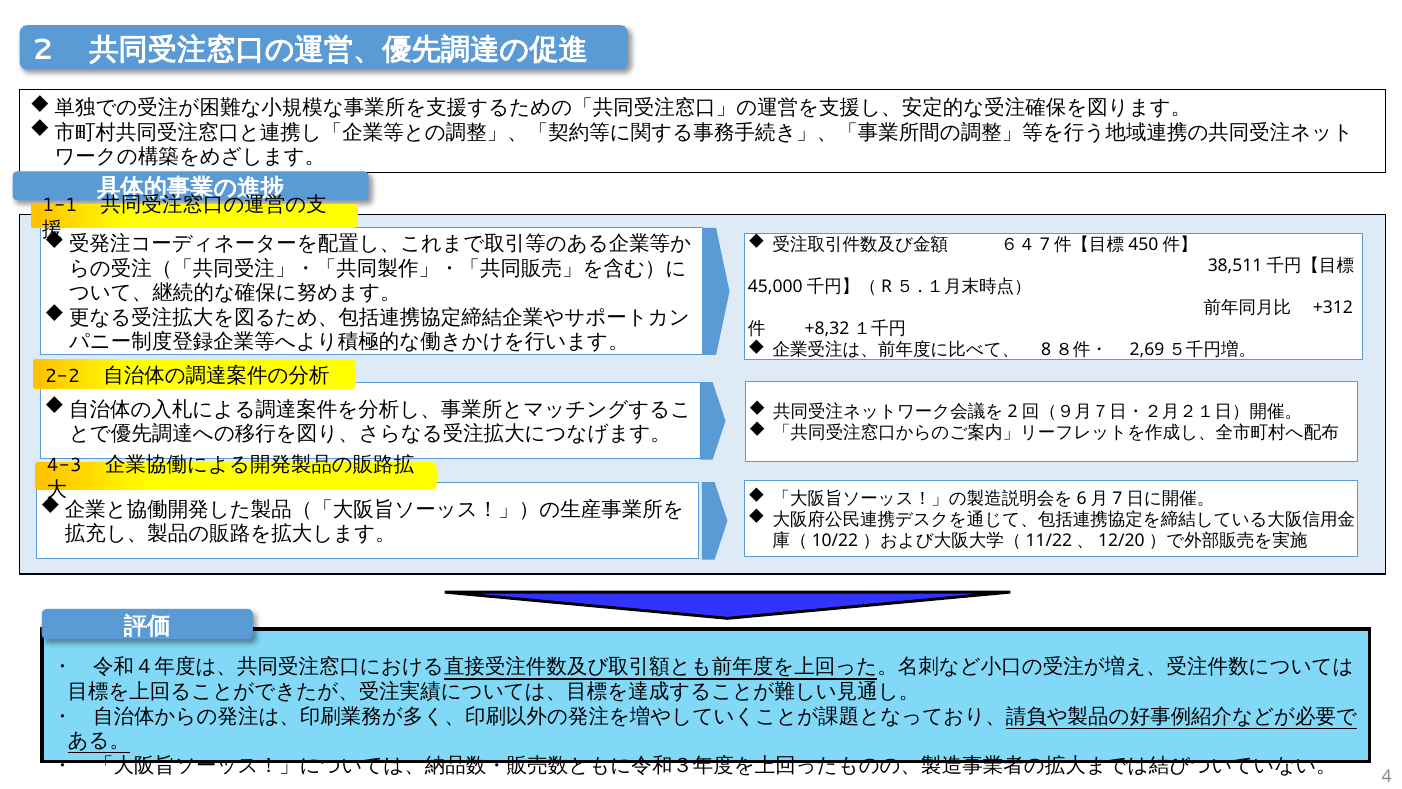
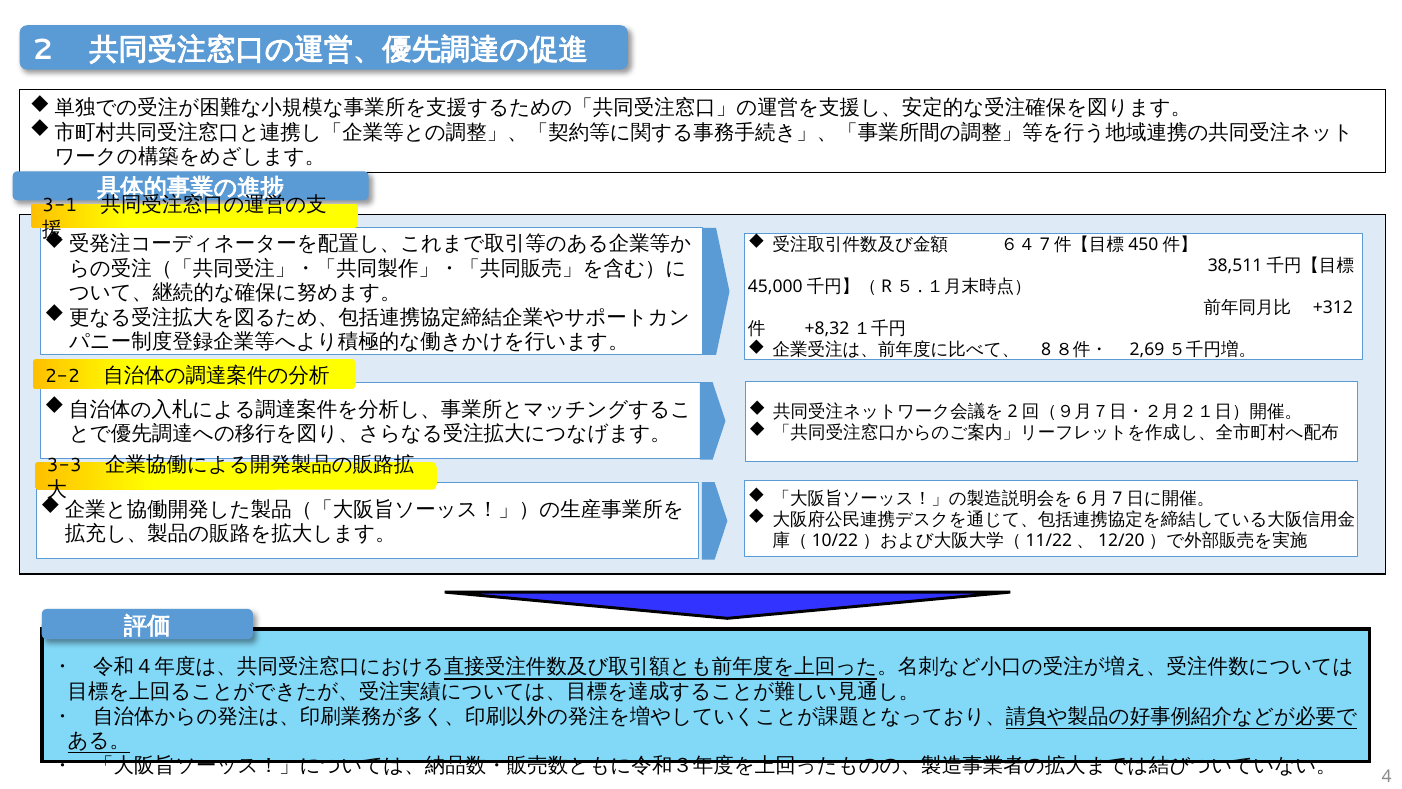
1-1: 1-1 -> 3-1
4-3: 4-3 -> 3-3
